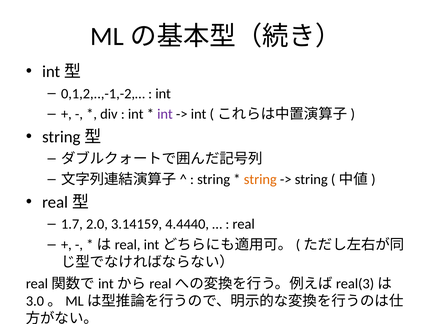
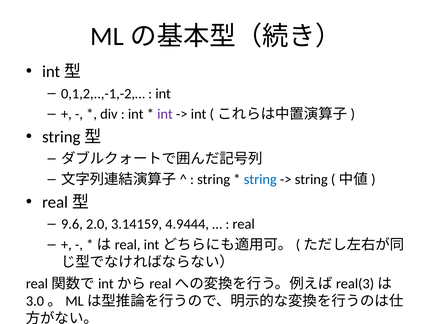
string at (260, 180) colour: orange -> blue
1.7: 1.7 -> 9.6
4.4440: 4.4440 -> 4.9444
